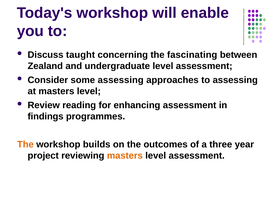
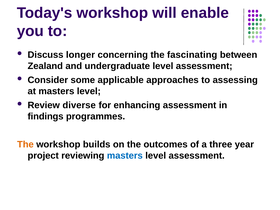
taught: taught -> longer
some assessing: assessing -> applicable
reading: reading -> diverse
masters at (125, 156) colour: orange -> blue
